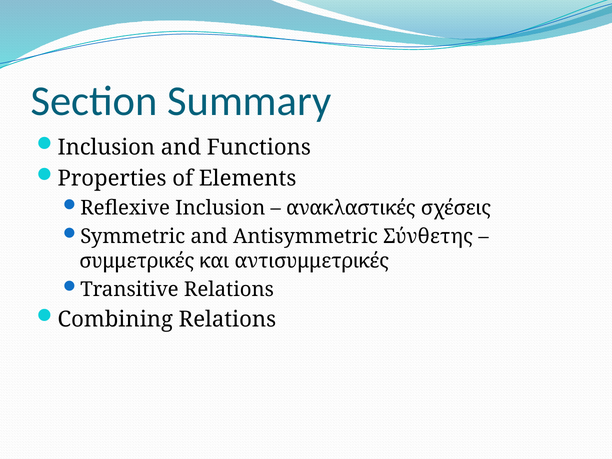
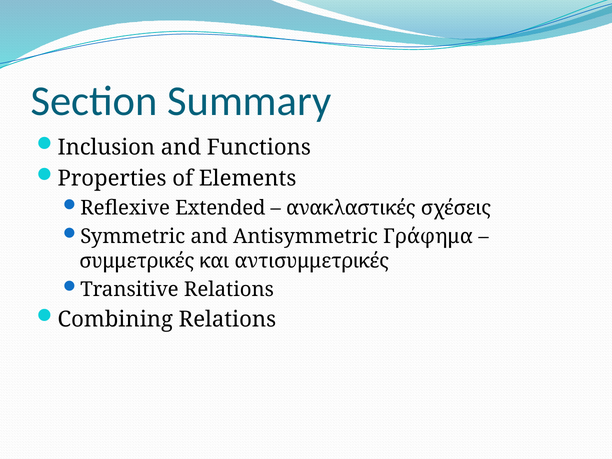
Reflexive Inclusion: Inclusion -> Extended
Σύνθετης: Σύνθετης -> Γράφημα
